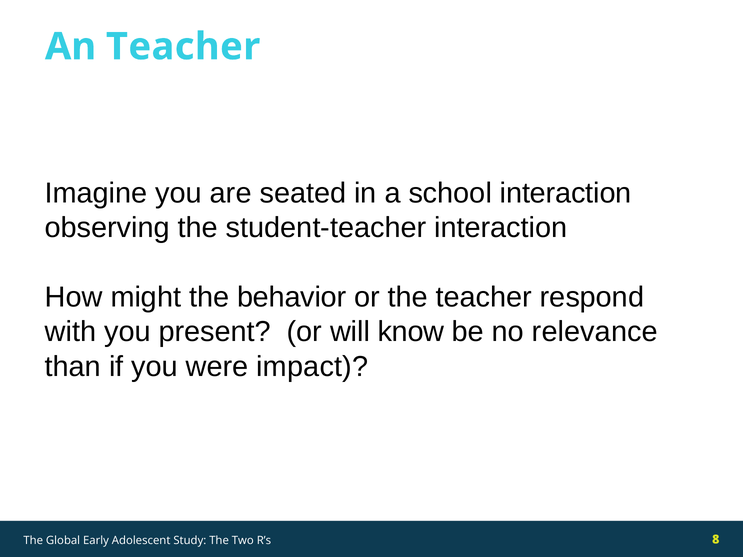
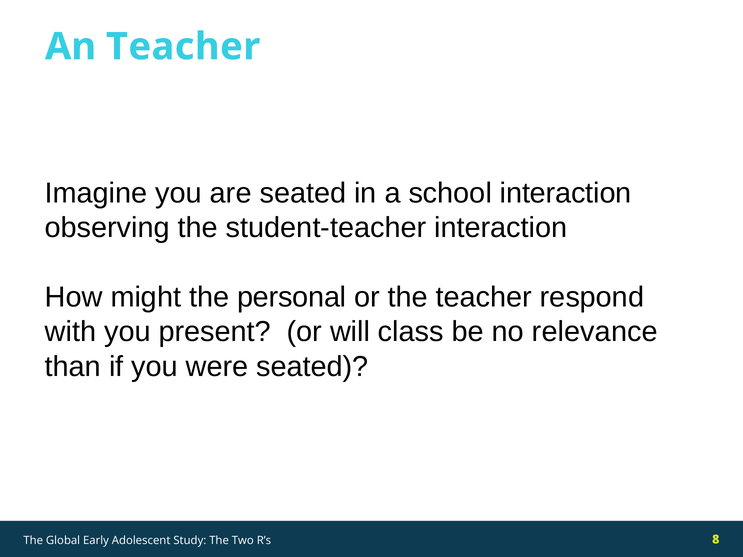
behavior: behavior -> personal
know: know -> class
were impact: impact -> seated
